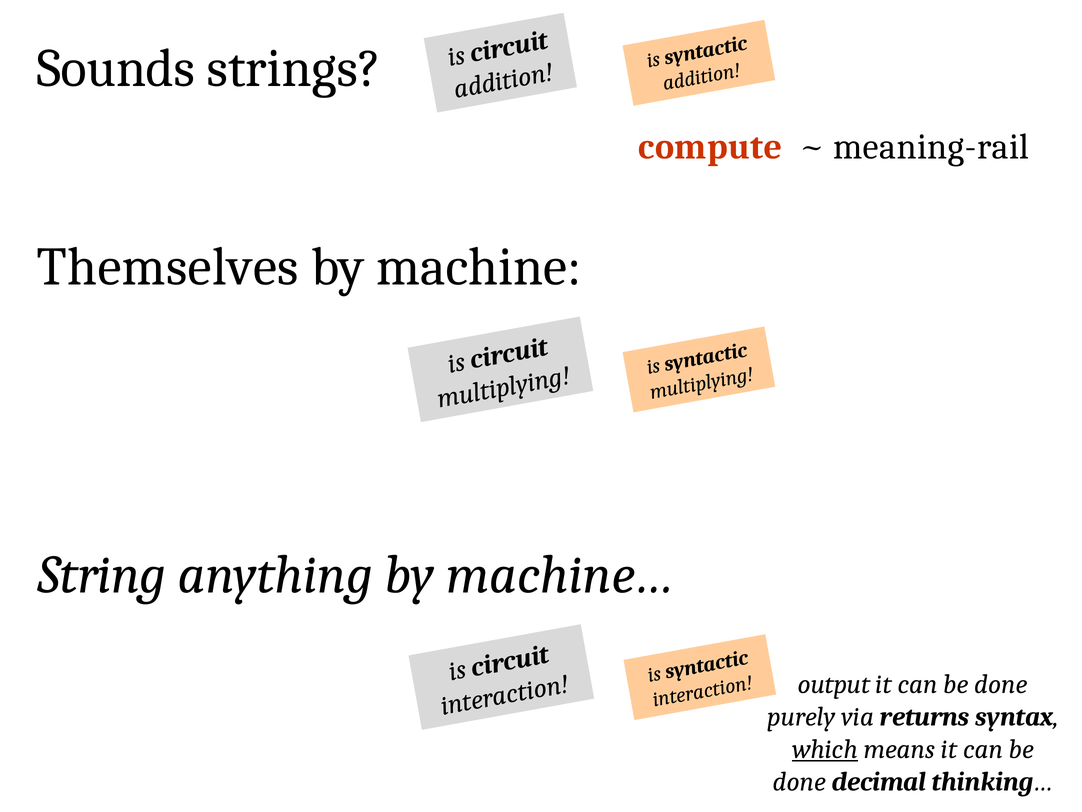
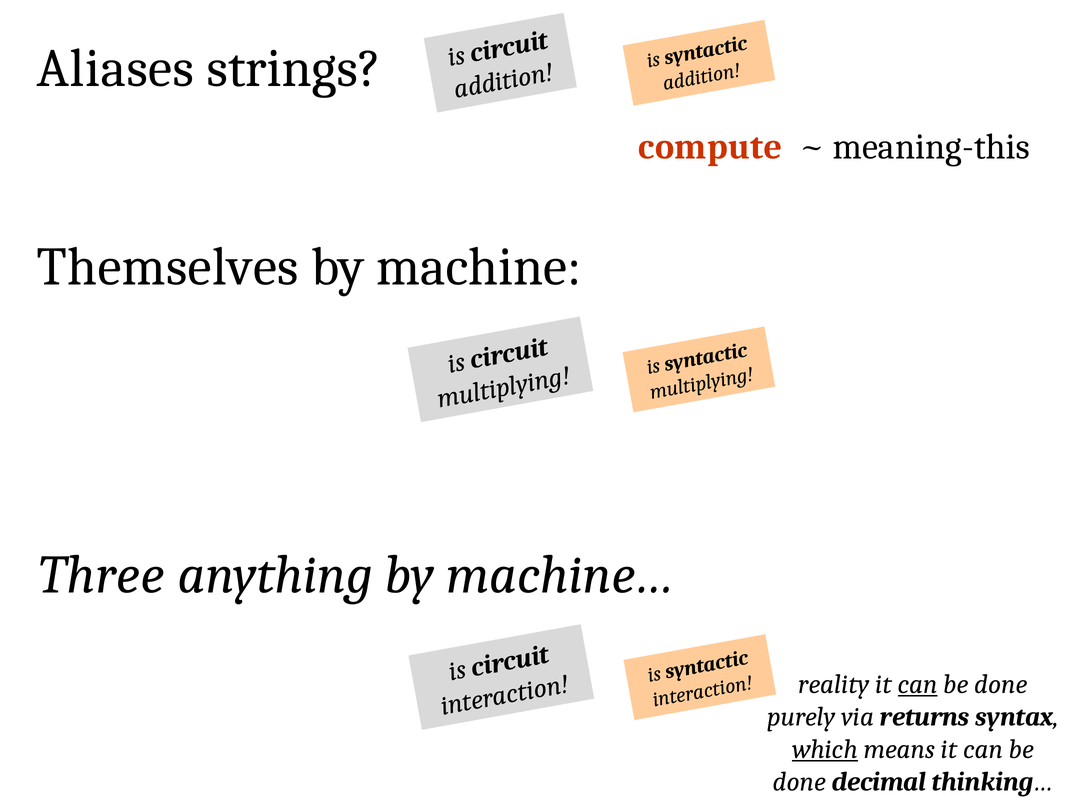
Sounds: Sounds -> Aliases
meaning-rail: meaning-rail -> meaning-this
String: String -> Three
output: output -> reality
can at (918, 684) underline: none -> present
